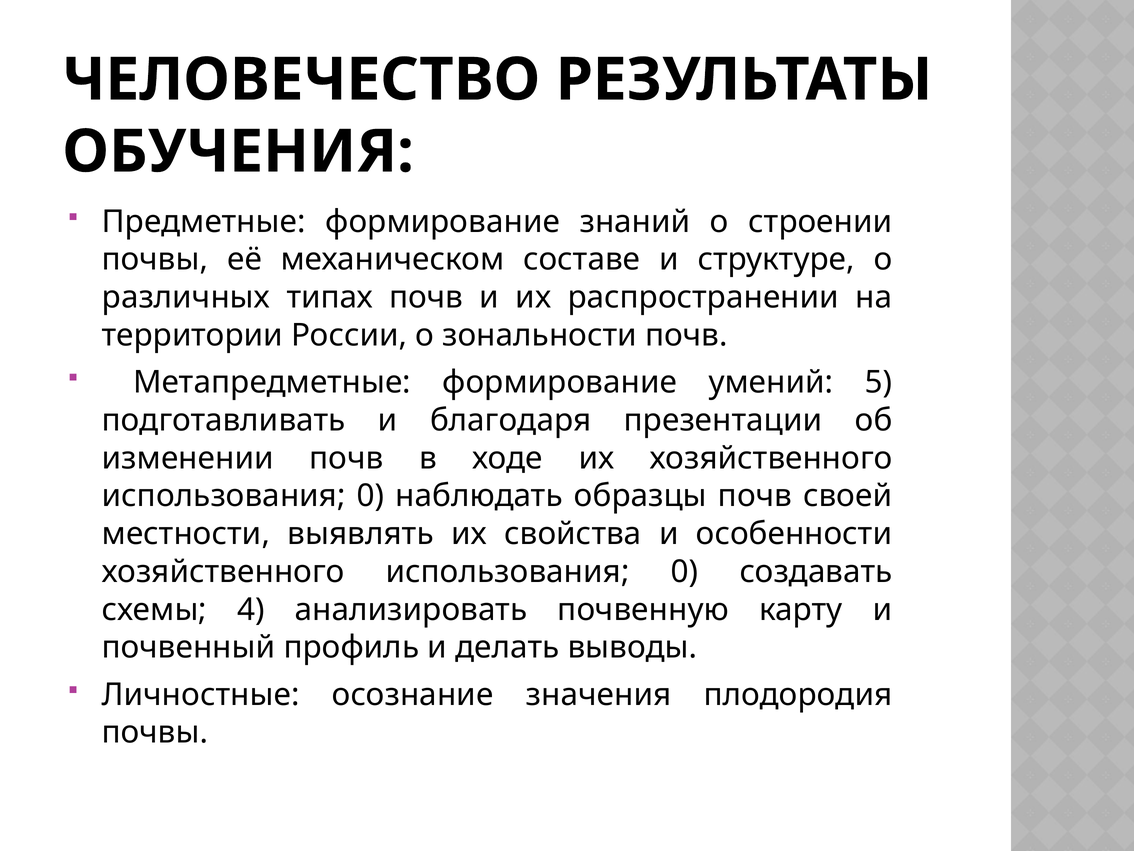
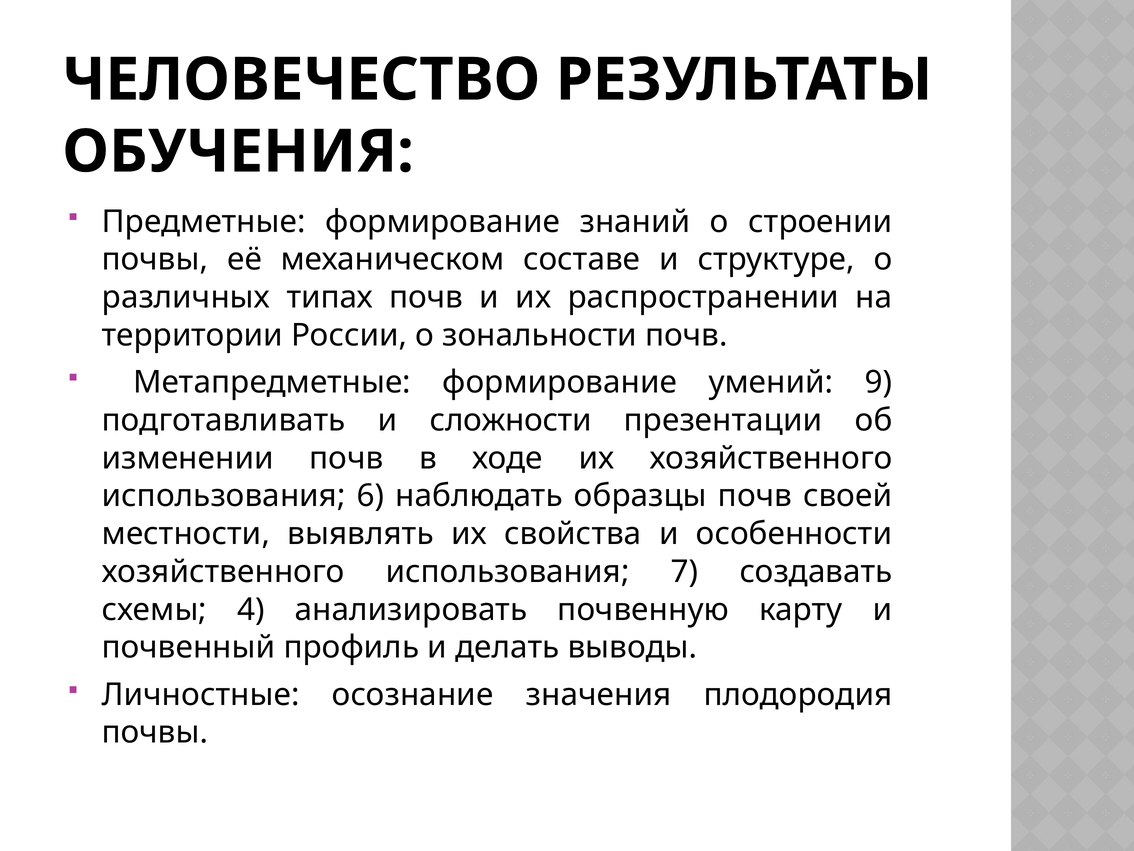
5: 5 -> 9
благодаря: благодаря -> сложности
0 at (370, 496): 0 -> 6
0 at (685, 571): 0 -> 7
